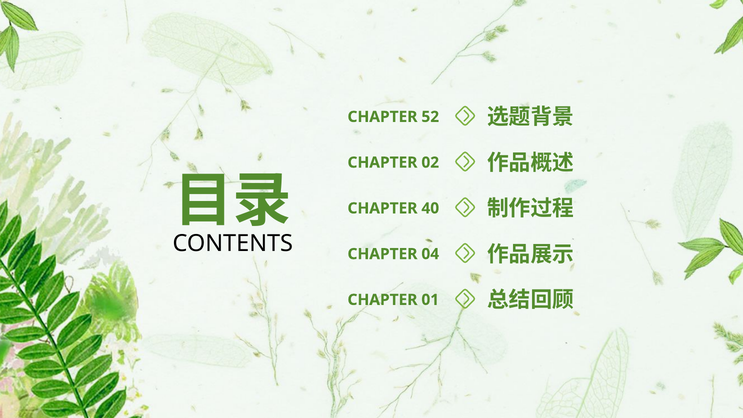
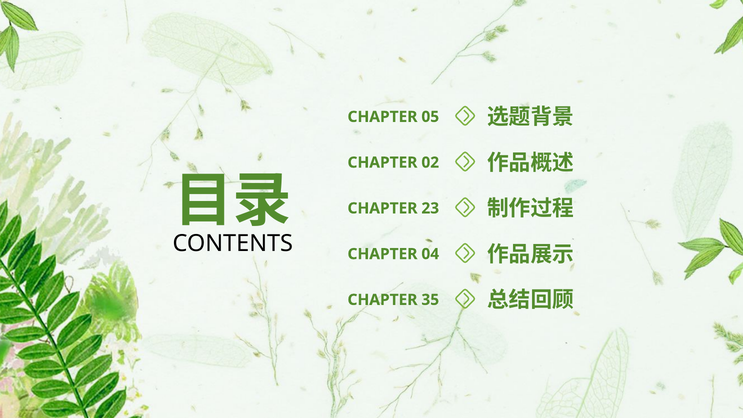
52: 52 -> 05
40: 40 -> 23
01: 01 -> 35
